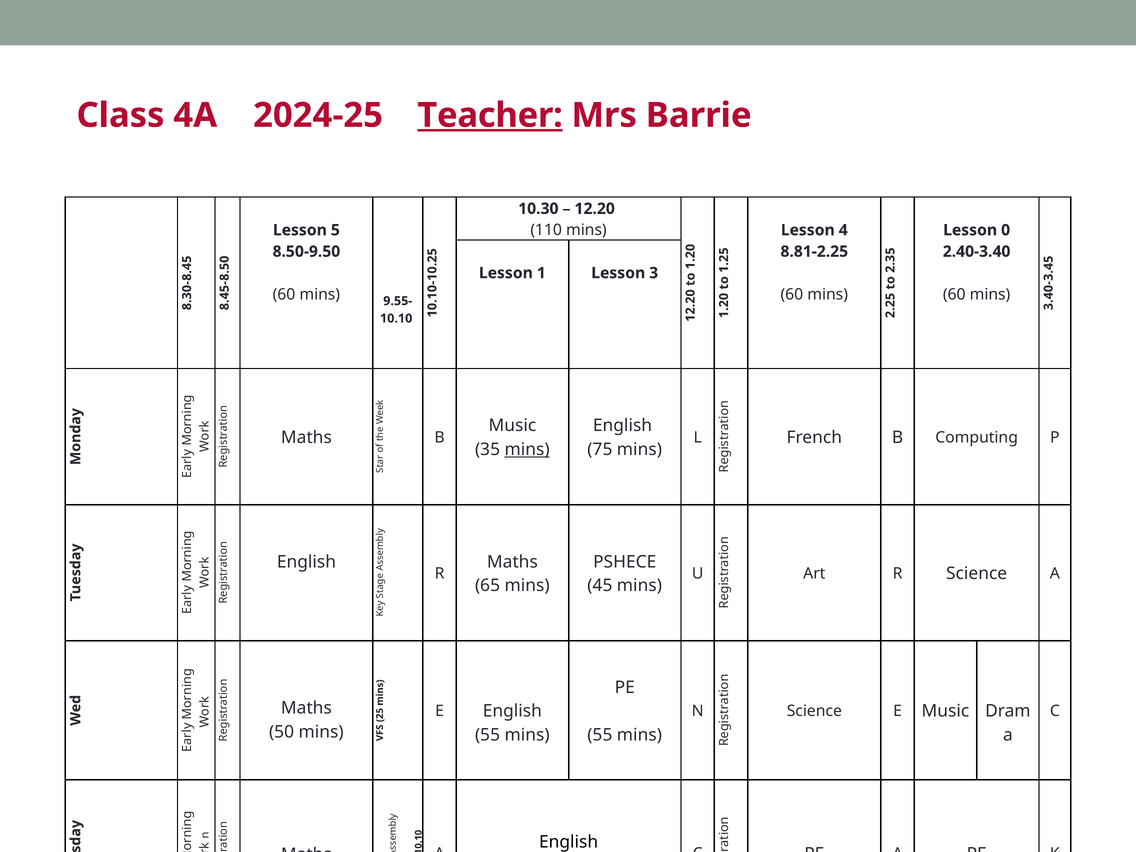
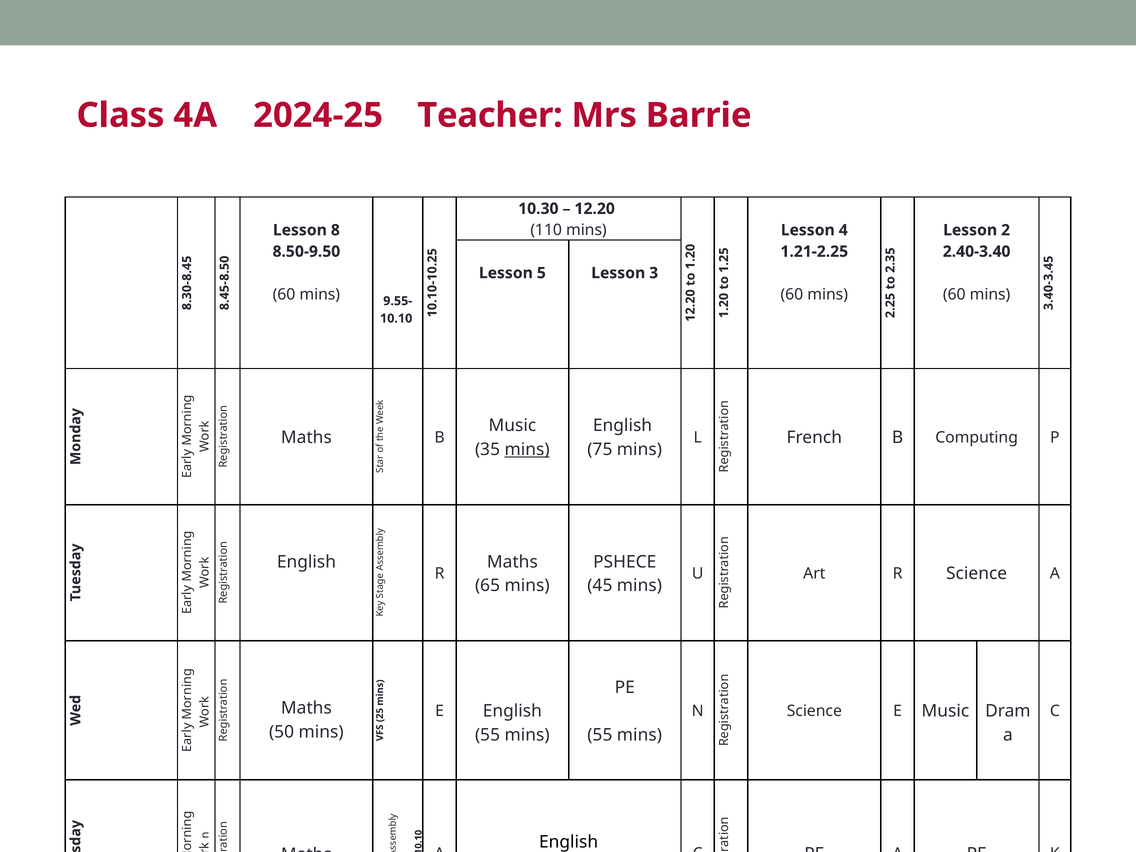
Teacher underline: present -> none
Lesson 5: 5 -> 8
Lesson 0: 0 -> 2
8.81-2.25: 8.81-2.25 -> 1.21-2.25
Lesson 1: 1 -> 5
